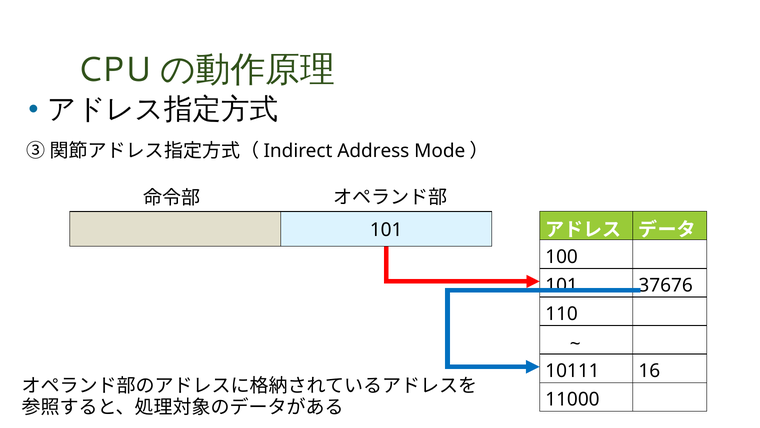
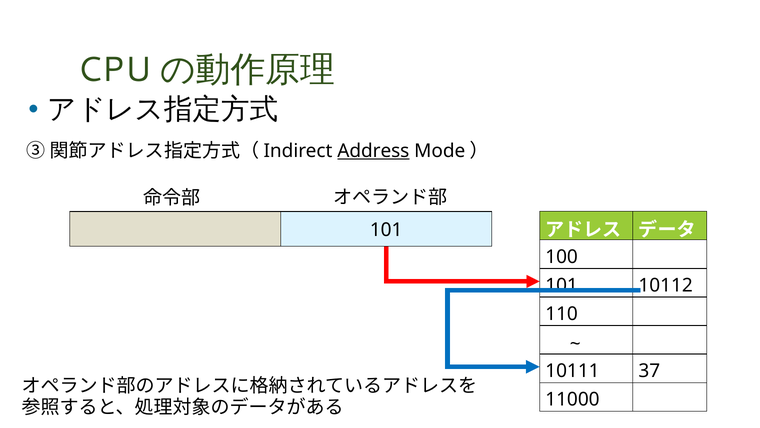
Address underline: none -> present
37676: 37676 -> 10112
16: 16 -> 37
